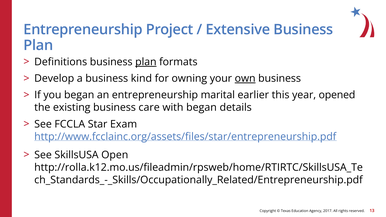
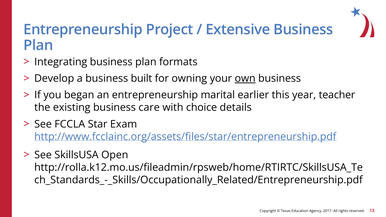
Definitions: Definitions -> Integrating
plan at (146, 62) underline: present -> none
kind: kind -> built
opened: opened -> teacher
with began: began -> choice
